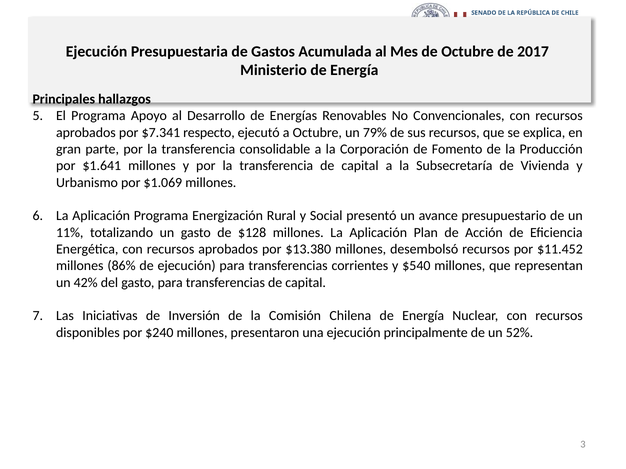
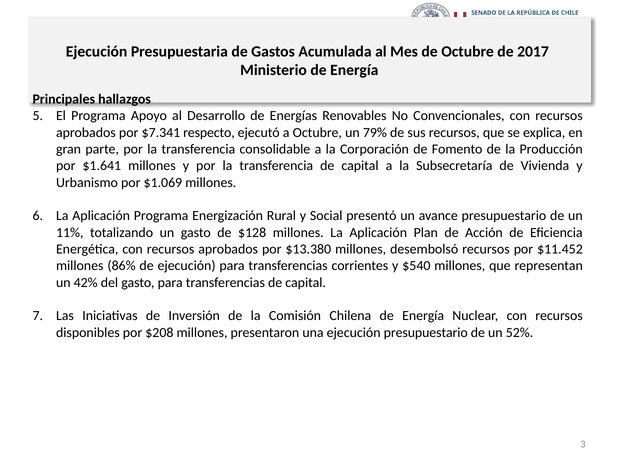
$240: $240 -> $208
ejecución principalmente: principalmente -> presupuestario
